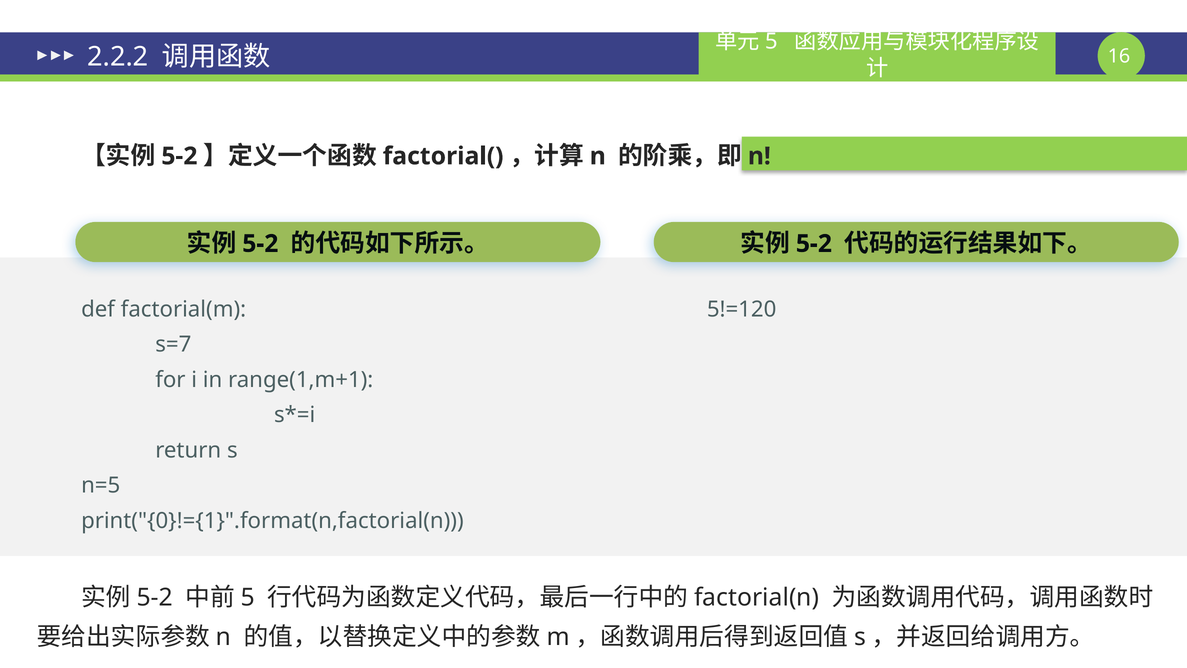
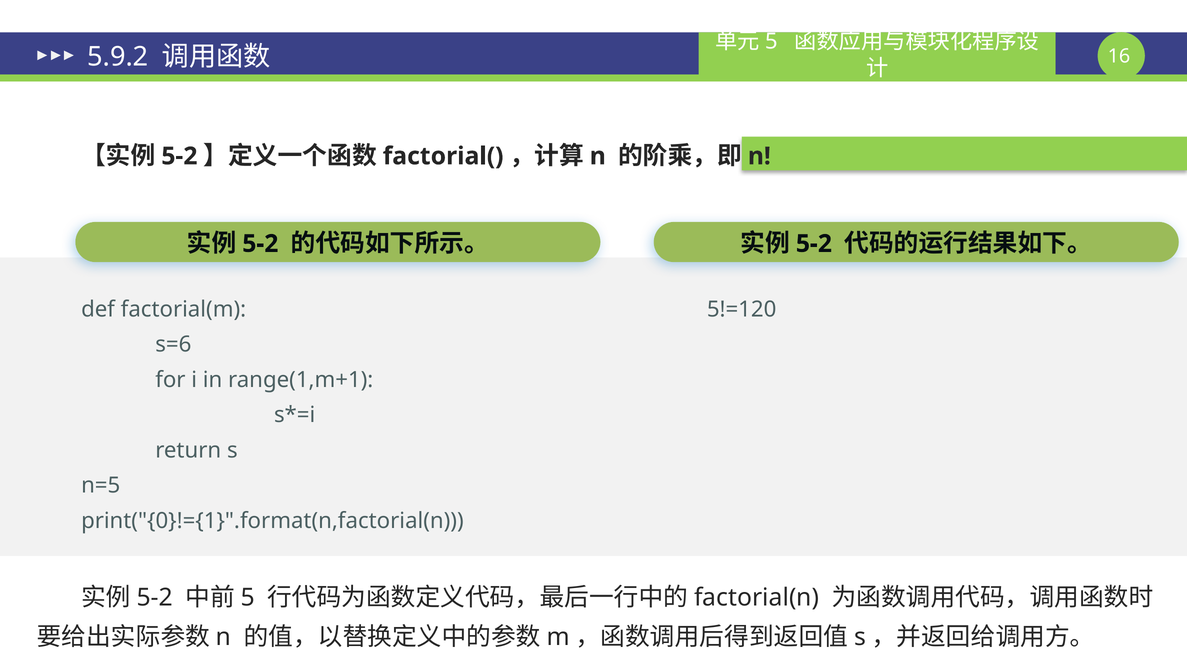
2.2.2: 2.2.2 -> 5.9.2
s=7: s=7 -> s=6
